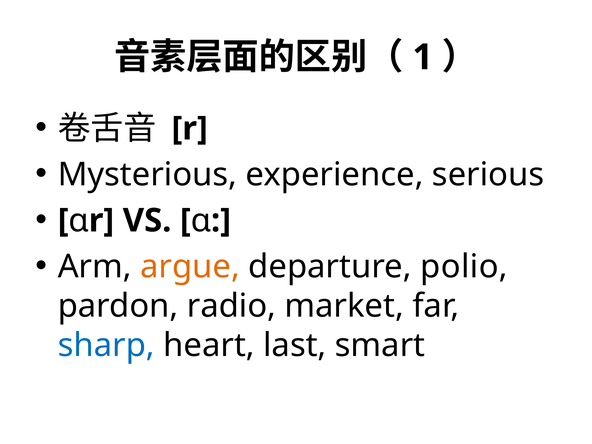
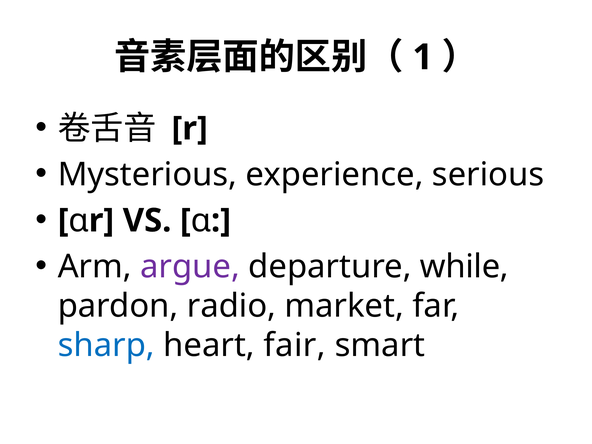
argue colour: orange -> purple
polio: polio -> while
last: last -> fair
